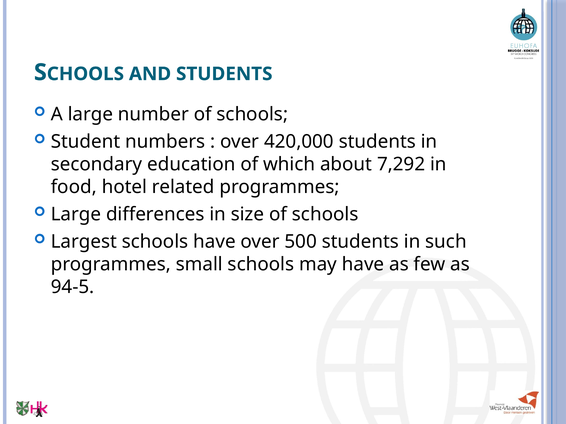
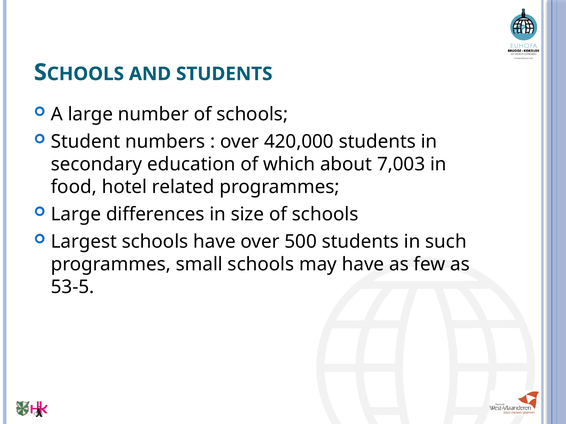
7,292: 7,292 -> 7,003
94-5: 94-5 -> 53-5
